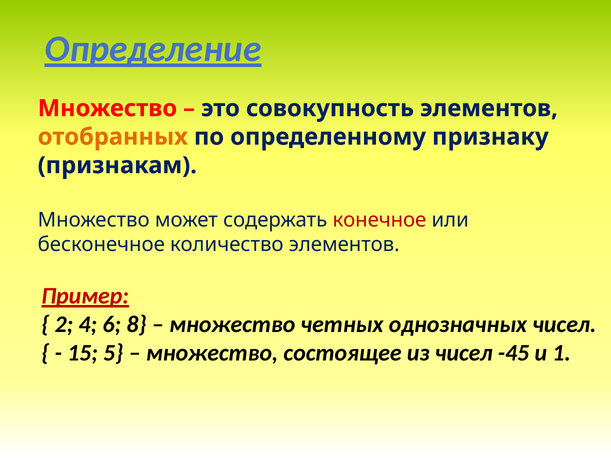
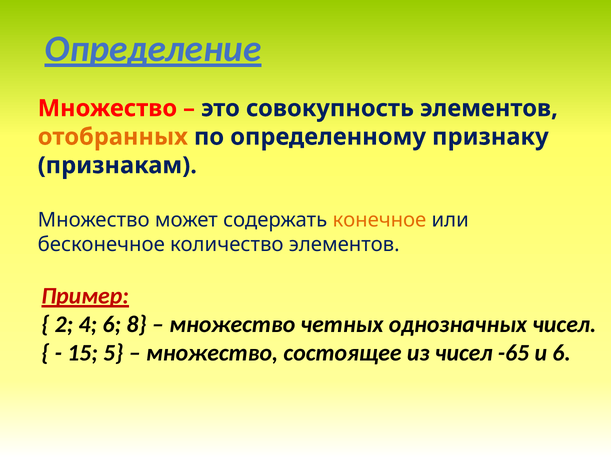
конечное colour: red -> orange
-45: -45 -> -65
и 1: 1 -> 6
